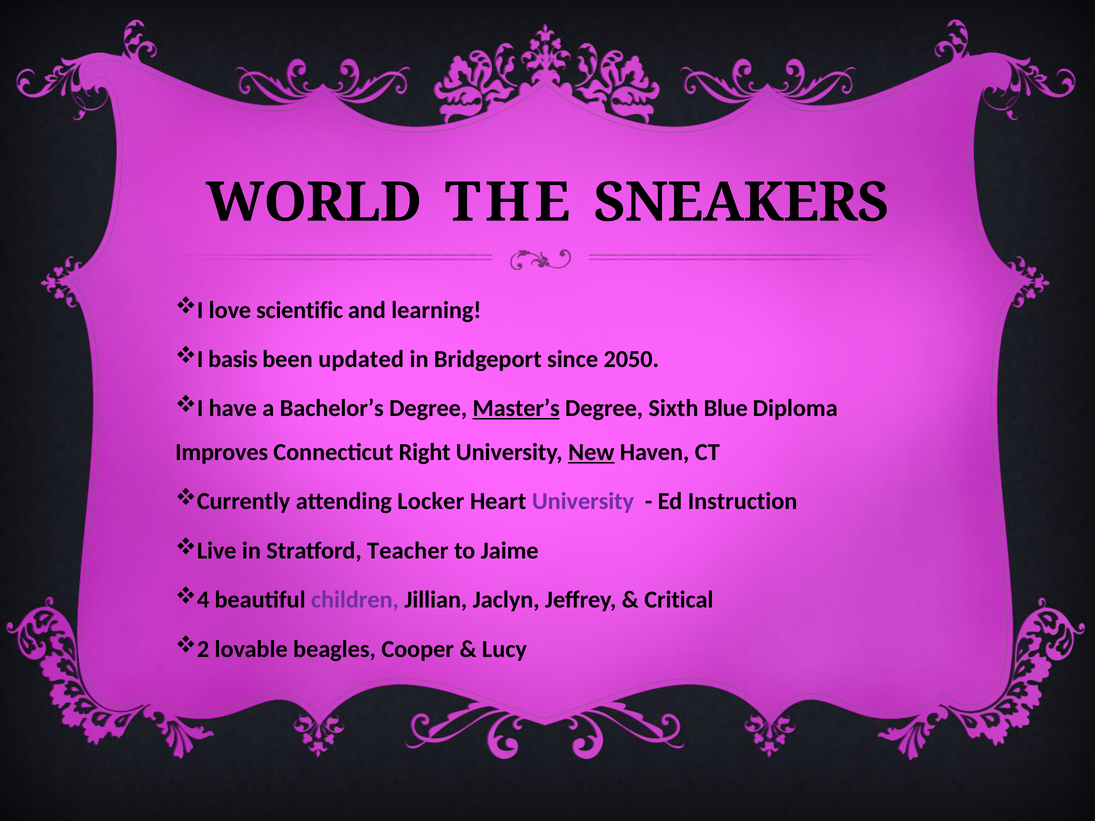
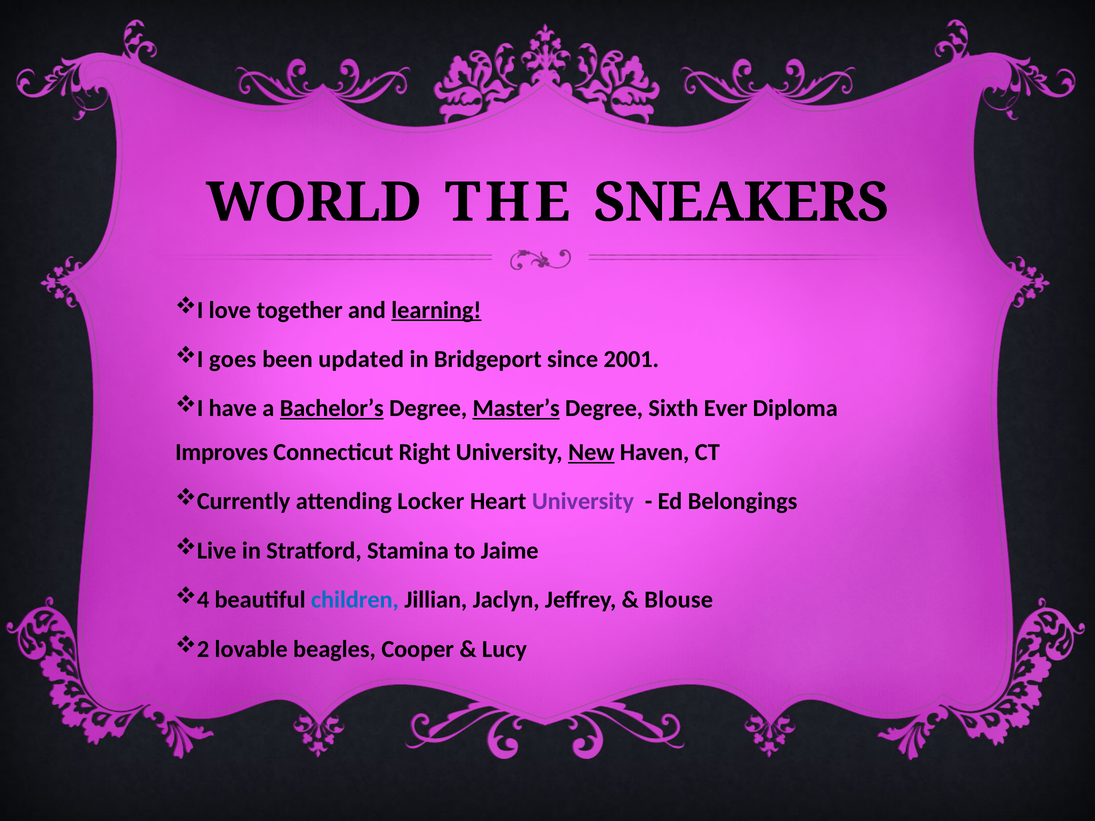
scientific: scientific -> together
learning underline: none -> present
basis: basis -> goes
2050: 2050 -> 2001
Bachelor’s underline: none -> present
Blue: Blue -> Ever
Instruction: Instruction -> Belongings
Teacher: Teacher -> Stamina
children colour: purple -> blue
Critical: Critical -> Blouse
